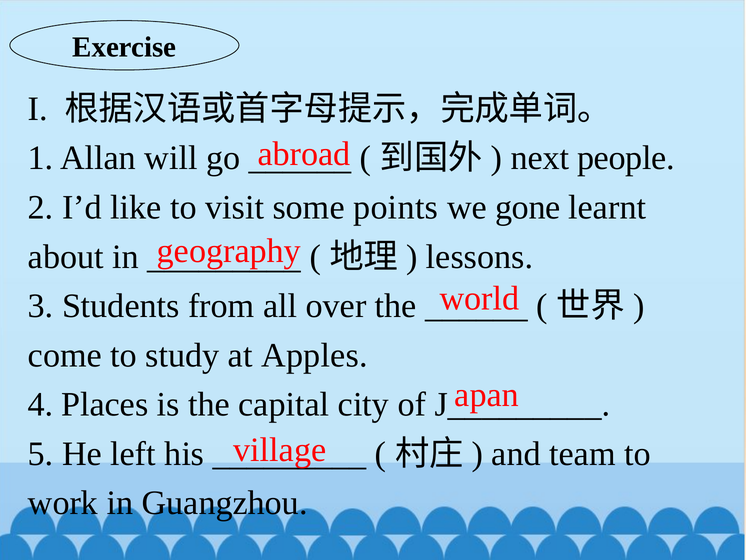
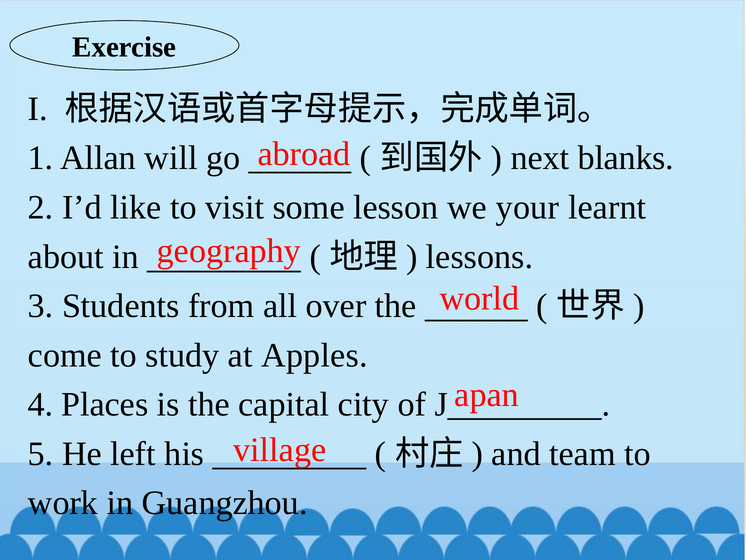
people: people -> blanks
points: points -> lesson
gone: gone -> your
